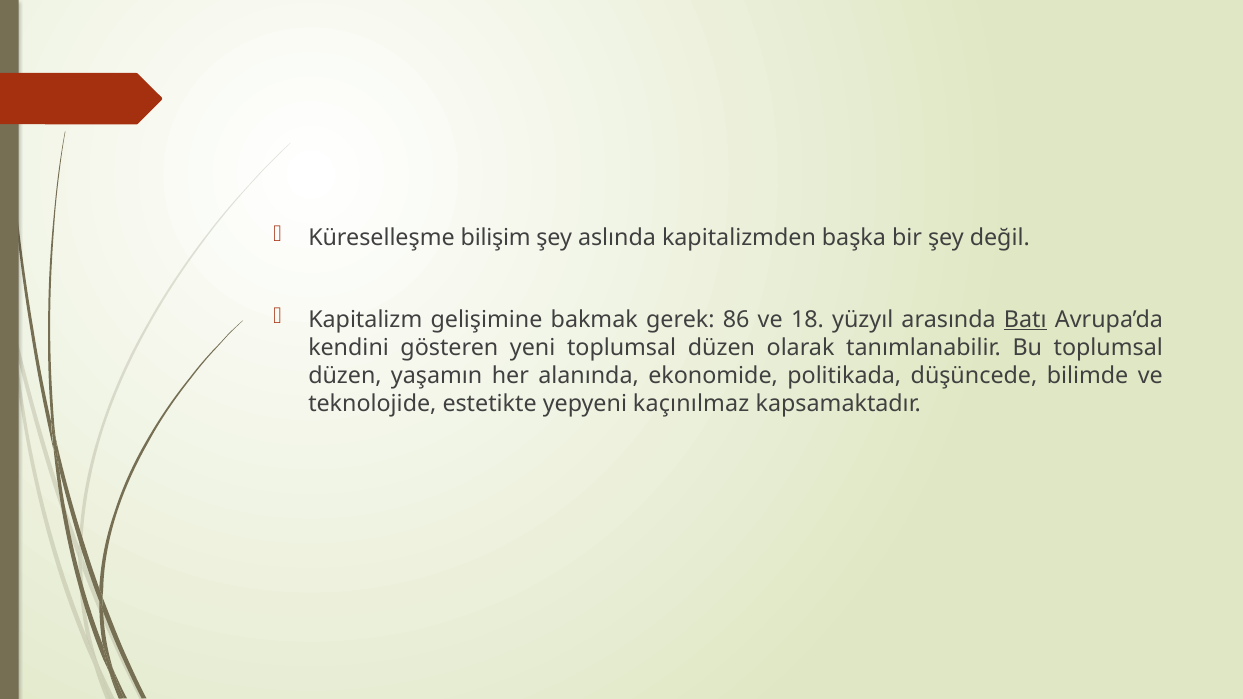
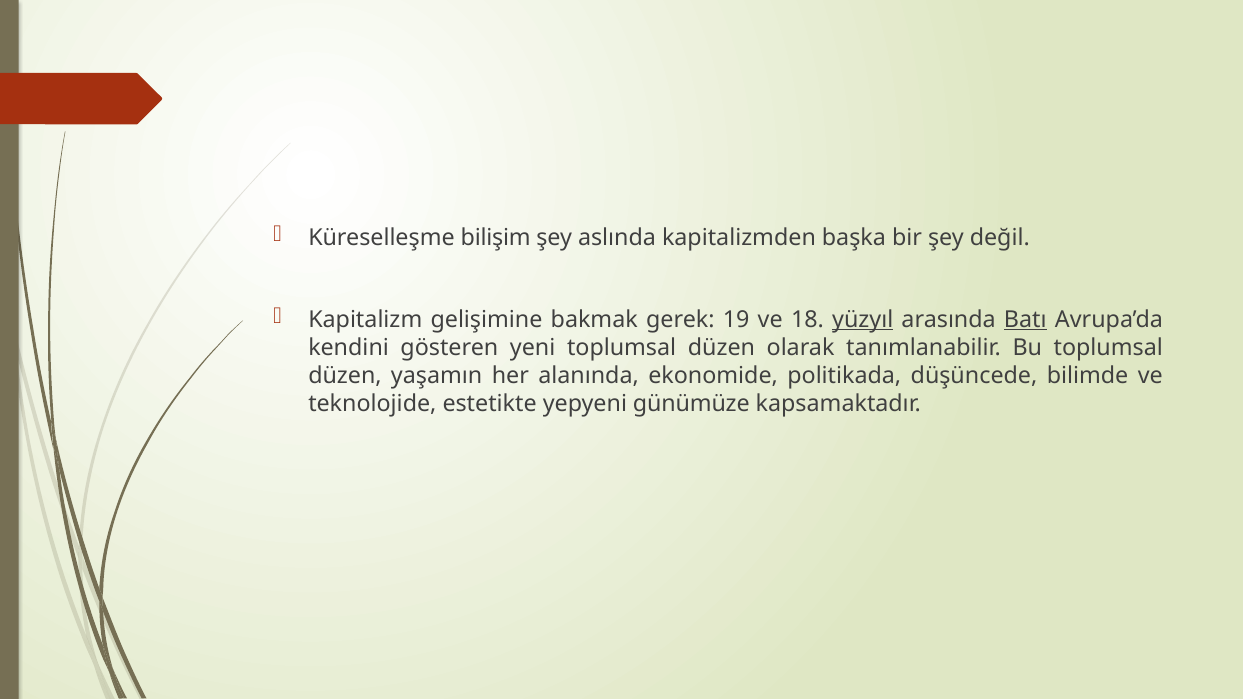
86: 86 -> 19
yüzyıl underline: none -> present
kaçınılmaz: kaçınılmaz -> günümüze
